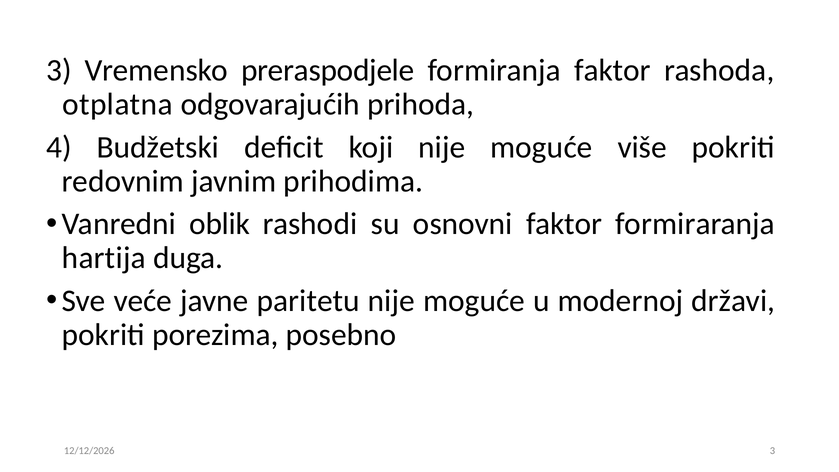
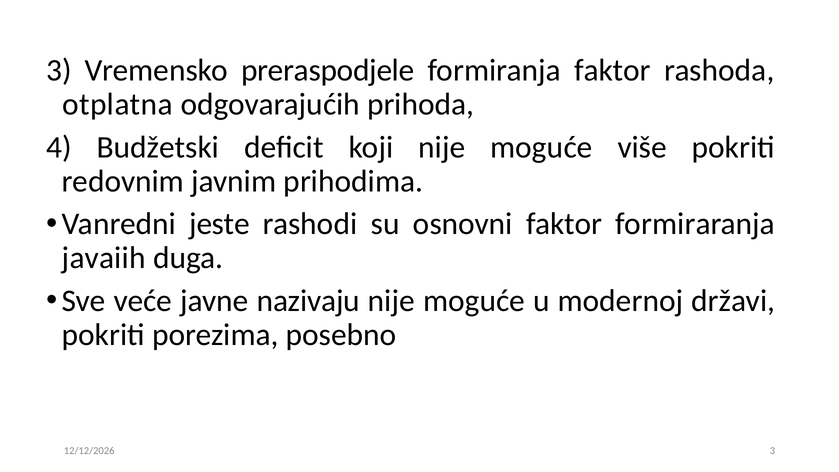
oblik: oblik -> jeste
hartija: hartija -> javaiih
paritetu: paritetu -> nazivaju
